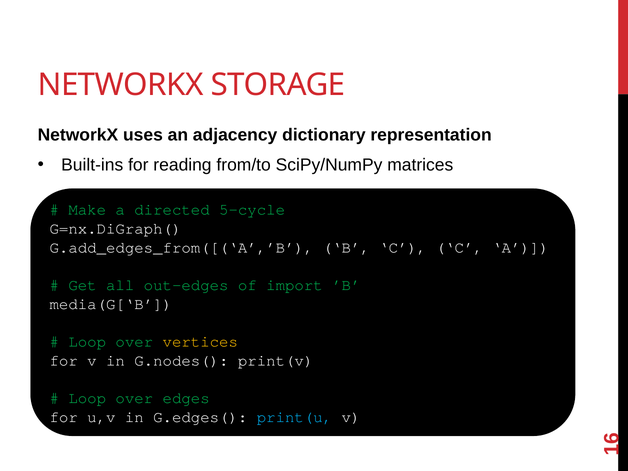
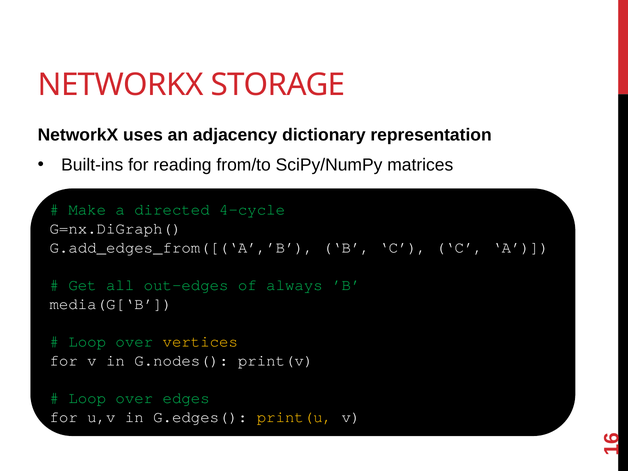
5-cycle: 5-cycle -> 4-cycle
import: import -> always
print(u colour: light blue -> yellow
